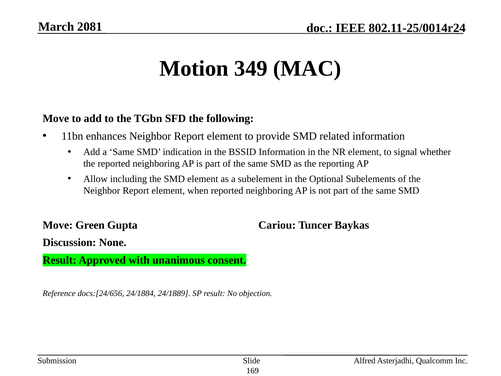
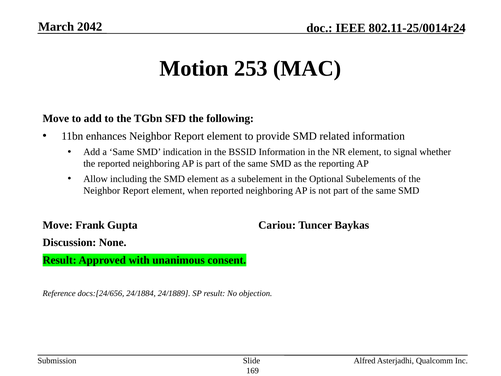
2081: 2081 -> 2042
349: 349 -> 253
Green: Green -> Frank
